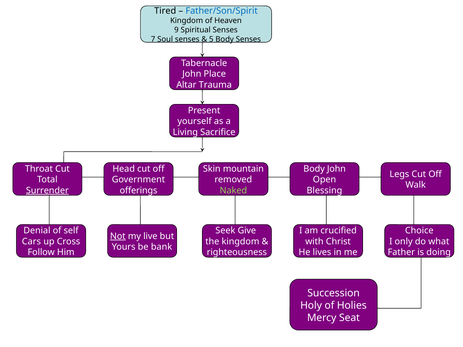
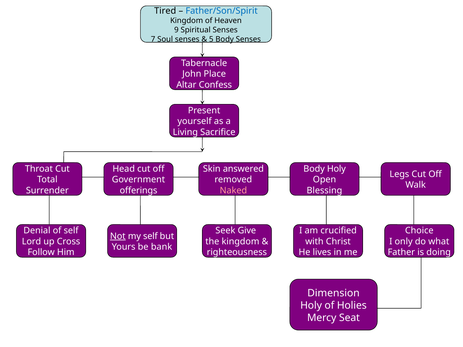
Trauma: Trauma -> Confess
mountain: mountain -> answered
Body John: John -> Holy
Surrender underline: present -> none
Naked colour: light green -> pink
my live: live -> self
Cars: Cars -> Lord
Succession: Succession -> Dimension
